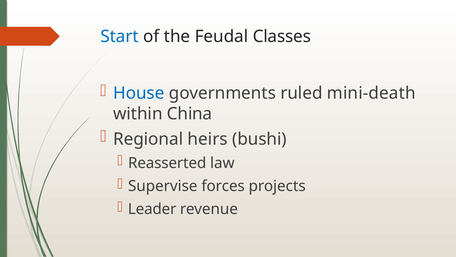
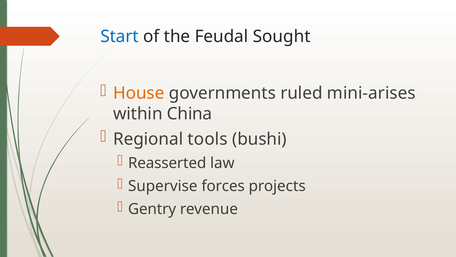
Classes: Classes -> Sought
House colour: blue -> orange
mini-death: mini-death -> mini-arises
heirs: heirs -> tools
Leader: Leader -> Gentry
